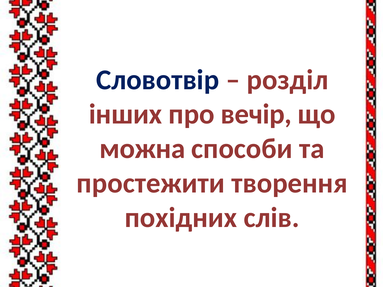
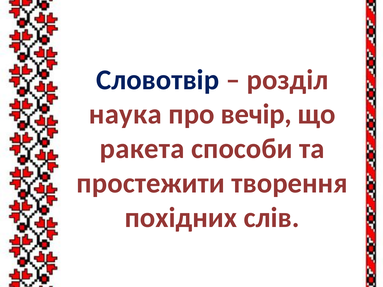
інших: інших -> наука
можна: можна -> ракета
